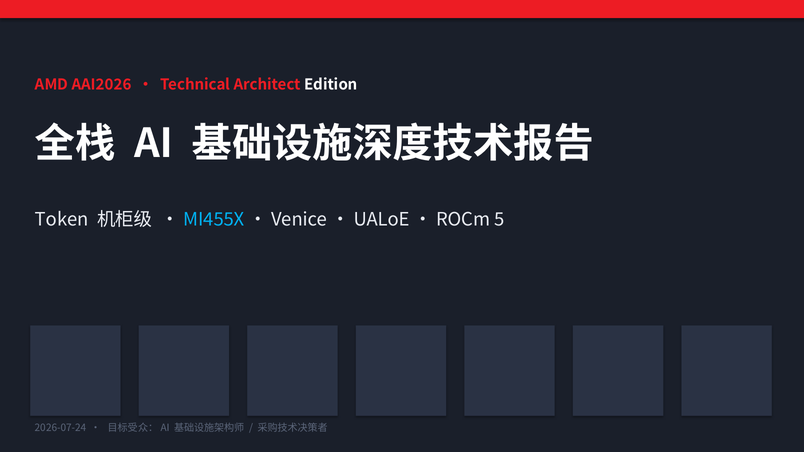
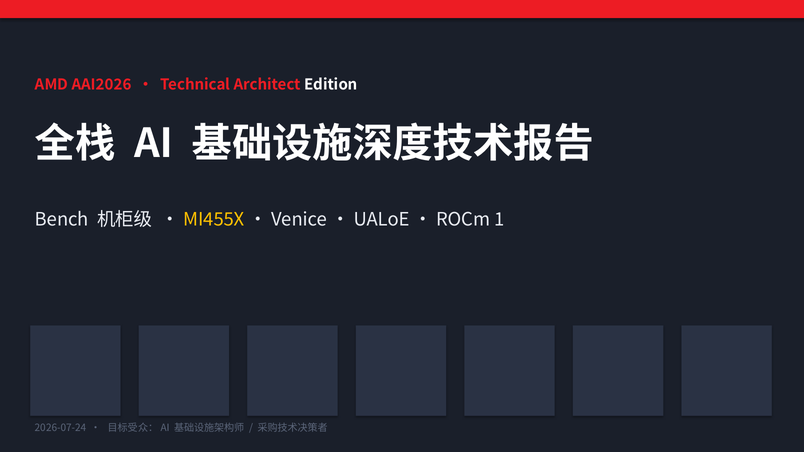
Token: Token -> Bench
MI455X colour: light blue -> yellow
5: 5 -> 1
